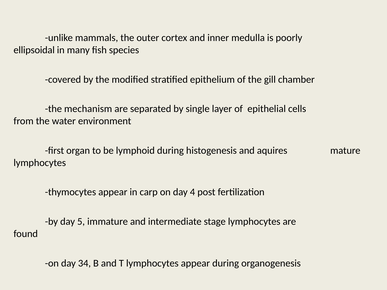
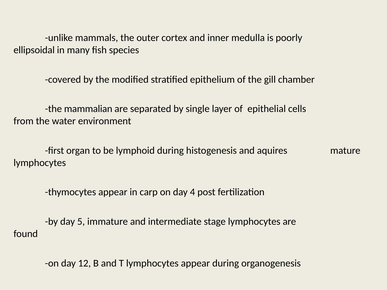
mechanism: mechanism -> mammalian
34: 34 -> 12
